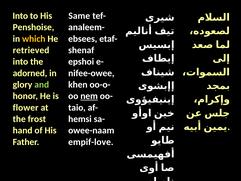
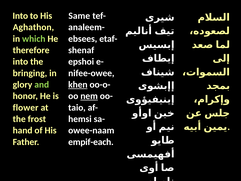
Penshoise: Penshoise -> Aghathon
which colour: yellow -> light green
retrieved: retrieved -> therefore
adorned: adorned -> bringing
khen underline: none -> present
empif-love: empif-love -> empif-each
